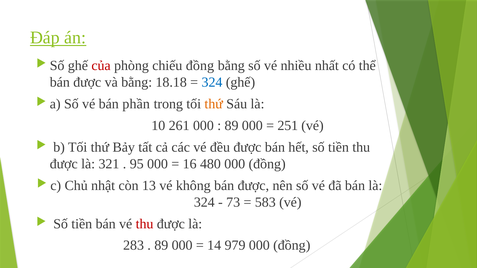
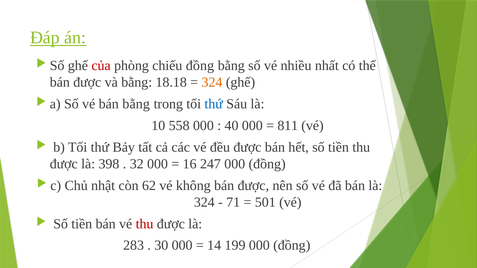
324 at (212, 82) colour: blue -> orange
bán phần: phần -> bằng
thứ at (214, 104) colour: orange -> blue
261: 261 -> 558
89 at (232, 126): 89 -> 40
251: 251 -> 811
321: 321 -> 398
95: 95 -> 32
480: 480 -> 247
13: 13 -> 62
73: 73 -> 71
583: 583 -> 501
89 at (161, 246): 89 -> 30
979: 979 -> 199
